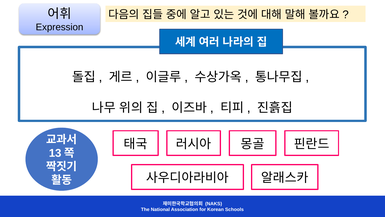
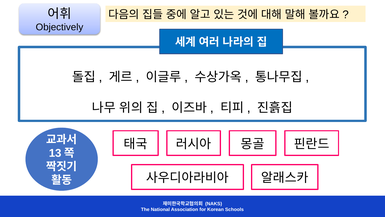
Expression: Expression -> Objectively
